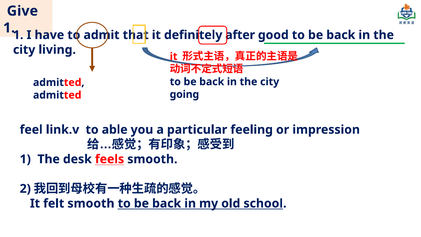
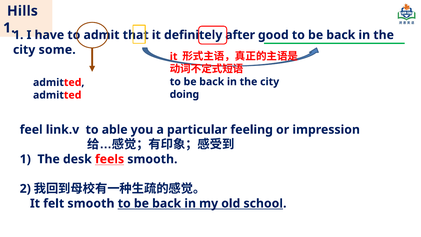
Give: Give -> Hills
living: living -> some
going: going -> doing
